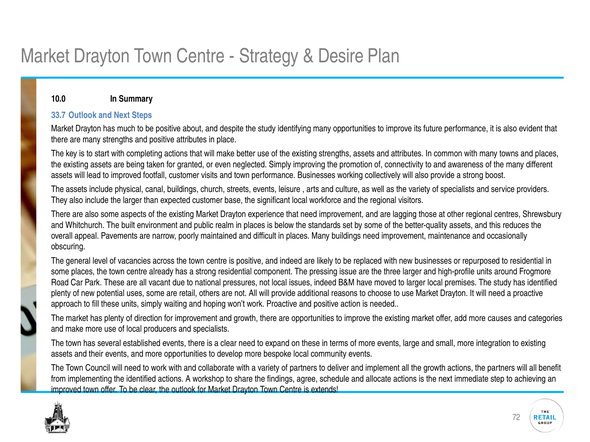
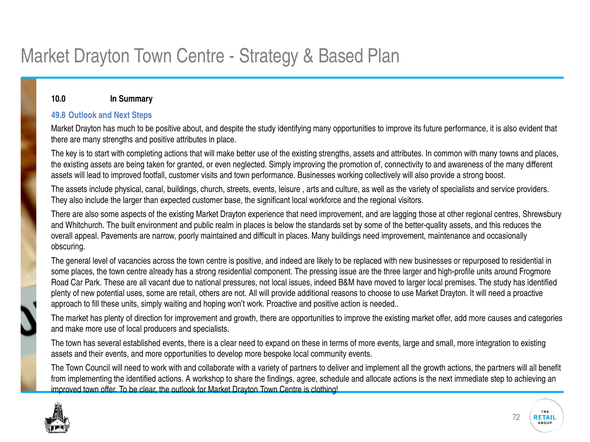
Desire: Desire -> Based
33.7: 33.7 -> 49.8
extends: extends -> clothing
